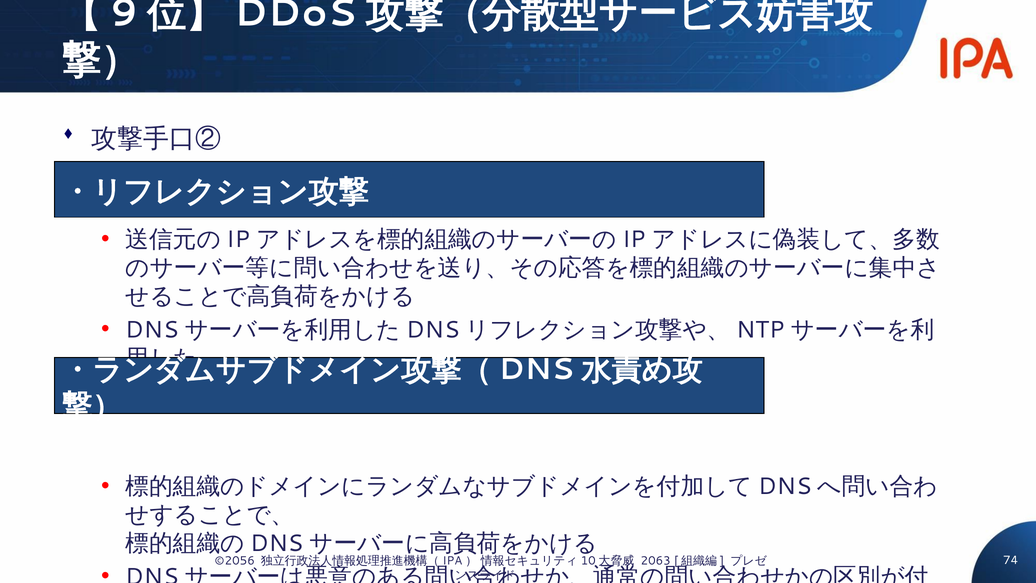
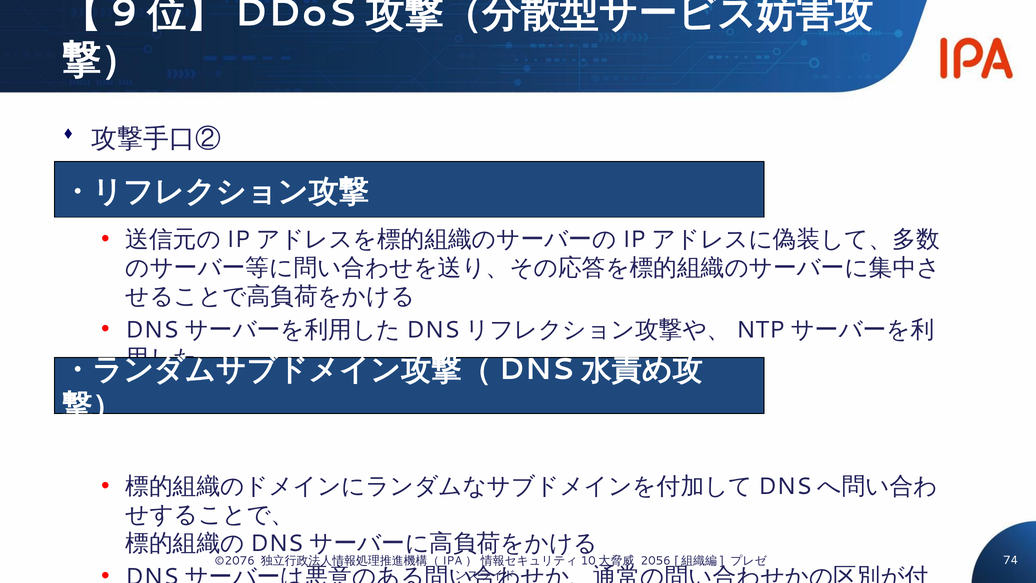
©2056: ©2056 -> ©2076
2063: 2063 -> 2056
